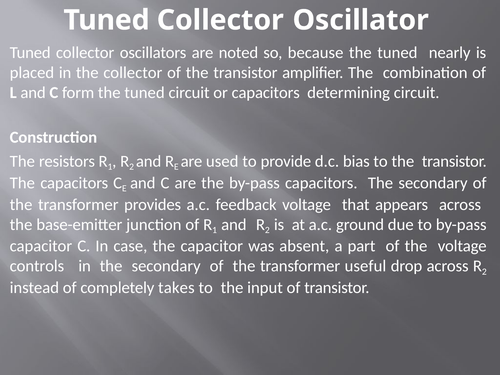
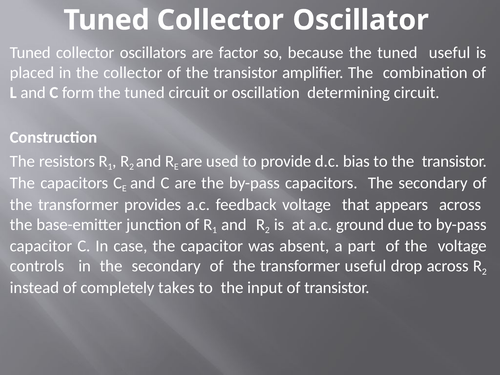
noted: noted -> factor
tuned nearly: nearly -> useful
or capacitors: capacitors -> oscillation
